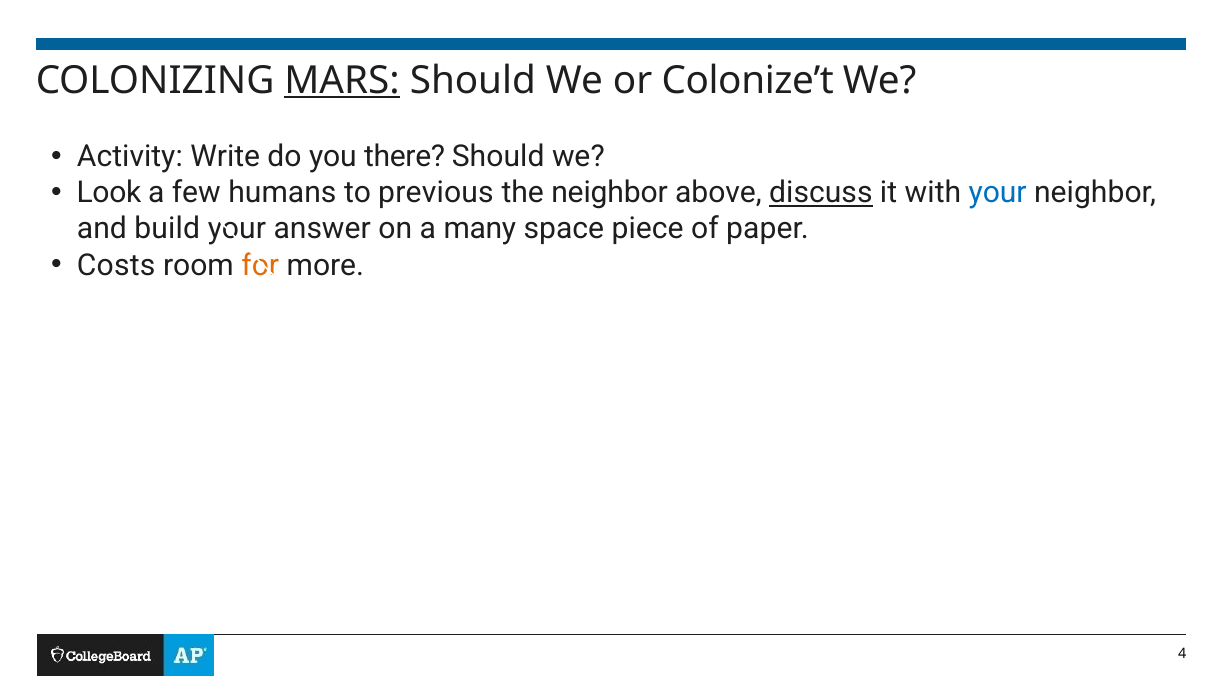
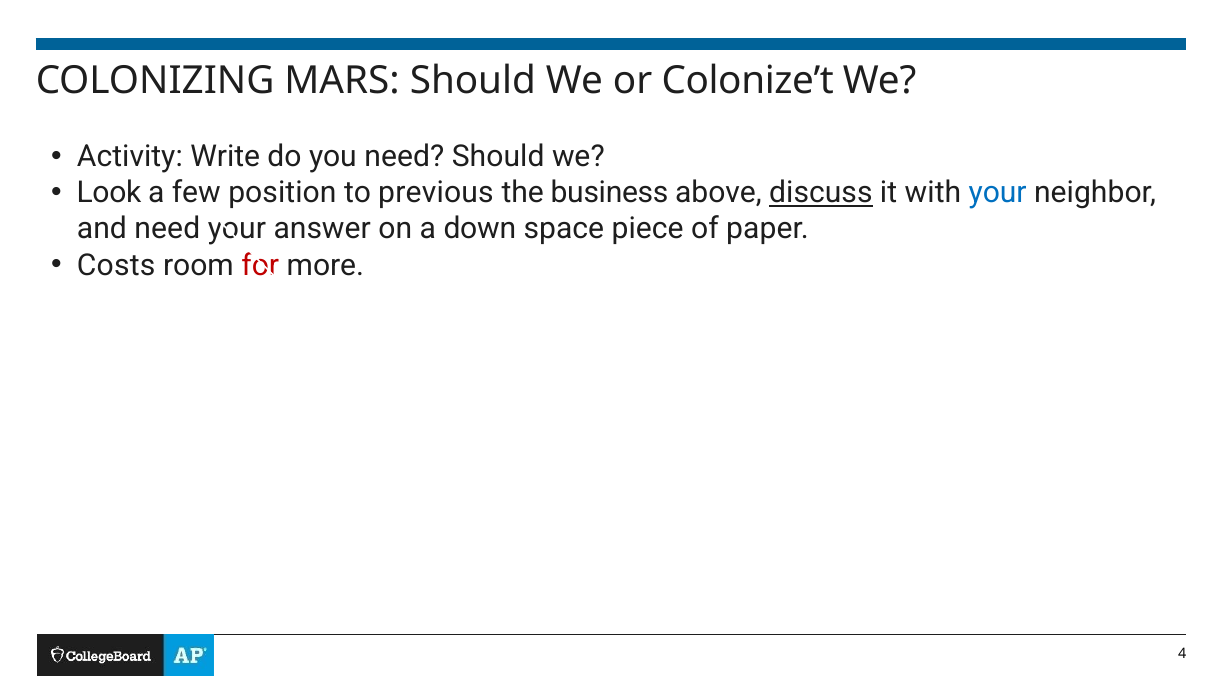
MARS underline: present -> none
you there: there -> need
humans: humans -> position
the neighbor: neighbor -> business
and build: build -> need
many: many -> down
for colour: orange -> red
